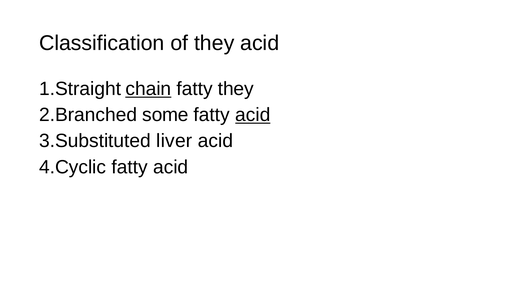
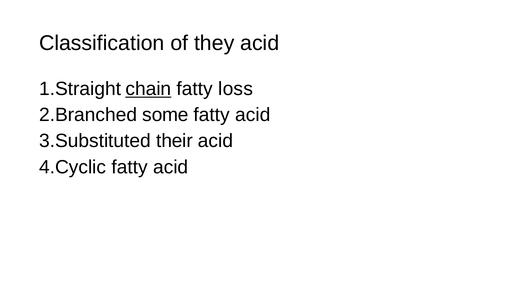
fatty they: they -> loss
acid at (253, 115) underline: present -> none
liver: liver -> their
